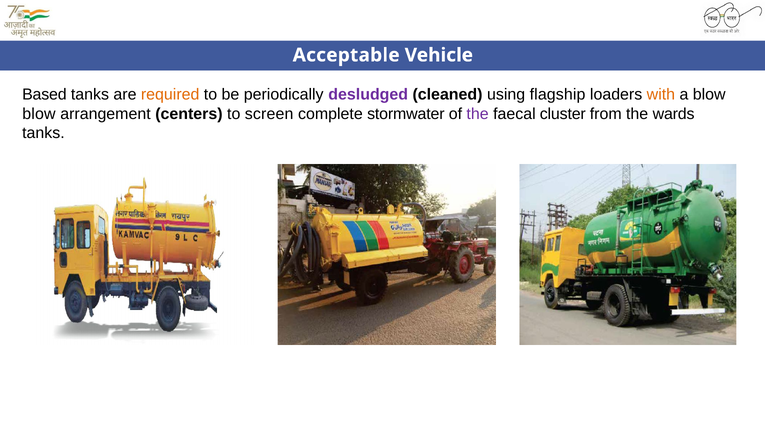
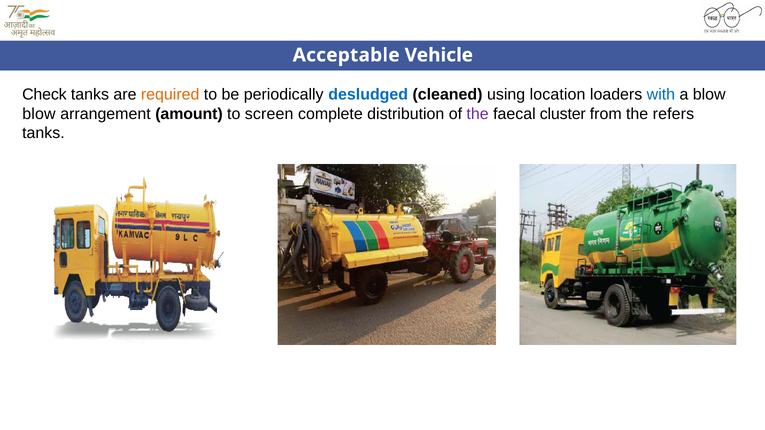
Based: Based -> Check
desludged colour: purple -> blue
flagship: flagship -> location
with colour: orange -> blue
centers: centers -> amount
stormwater: stormwater -> distribution
wards: wards -> refers
